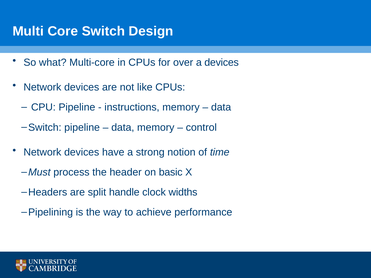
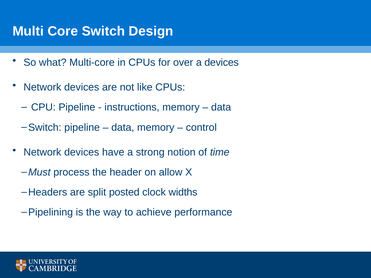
basic: basic -> allow
handle: handle -> posted
